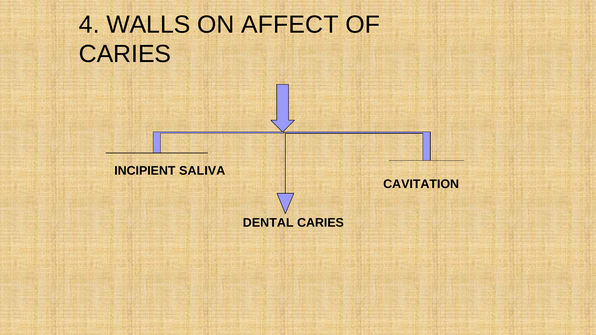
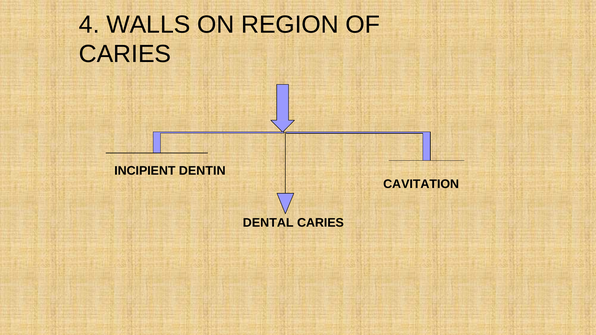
AFFECT: AFFECT -> REGION
SALIVA: SALIVA -> DENTIN
